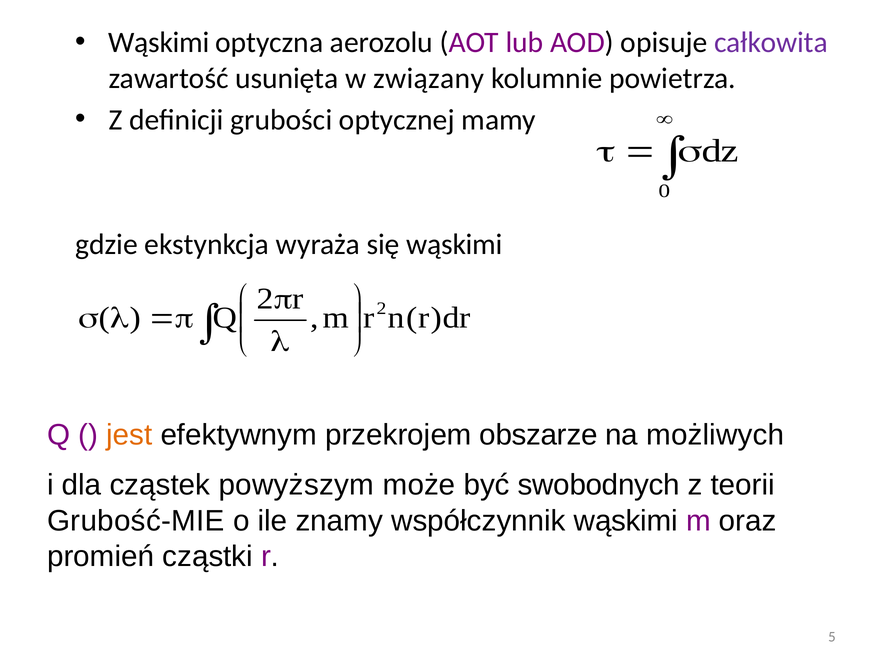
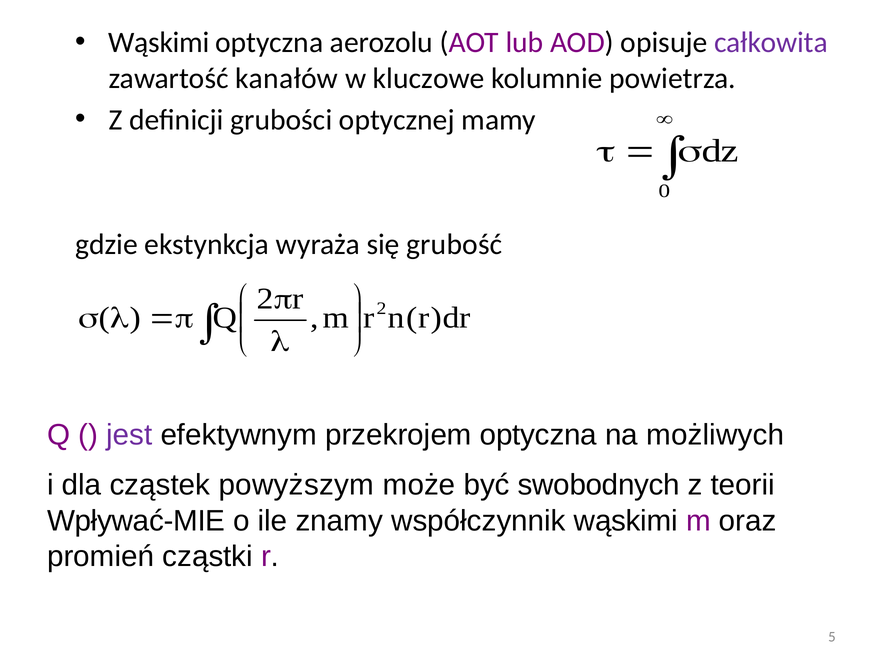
usunięta: usunięta -> kanałów
związany: związany -> kluczowe
się wąskimi: wąskimi -> grubość
jest colour: orange -> purple
przekrojem obszarze: obszarze -> optyczna
Grubość-MIE: Grubość-MIE -> Wpływać-MIE
